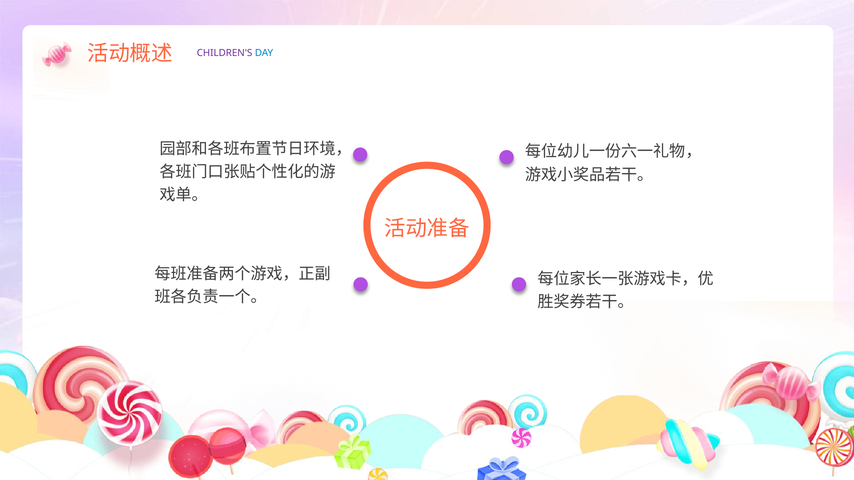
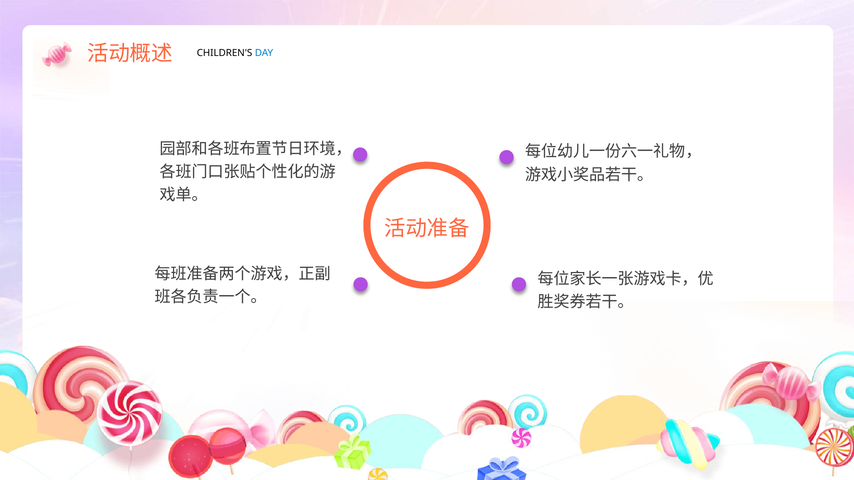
CHILDREN'S colour: purple -> black
